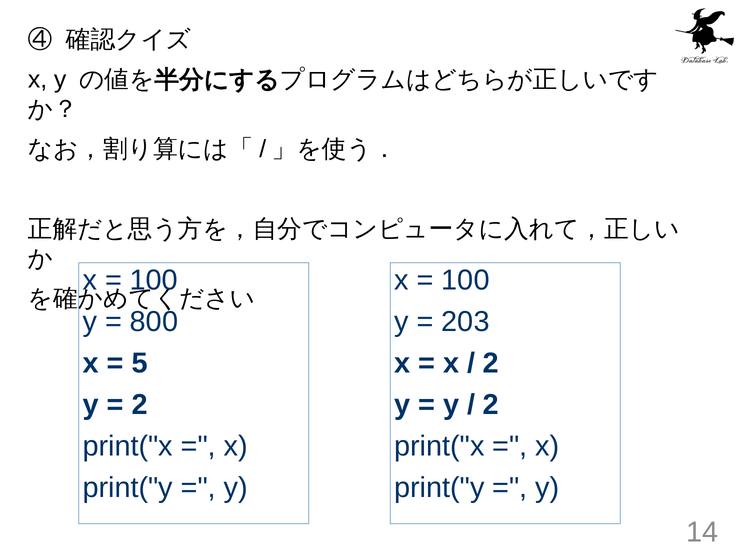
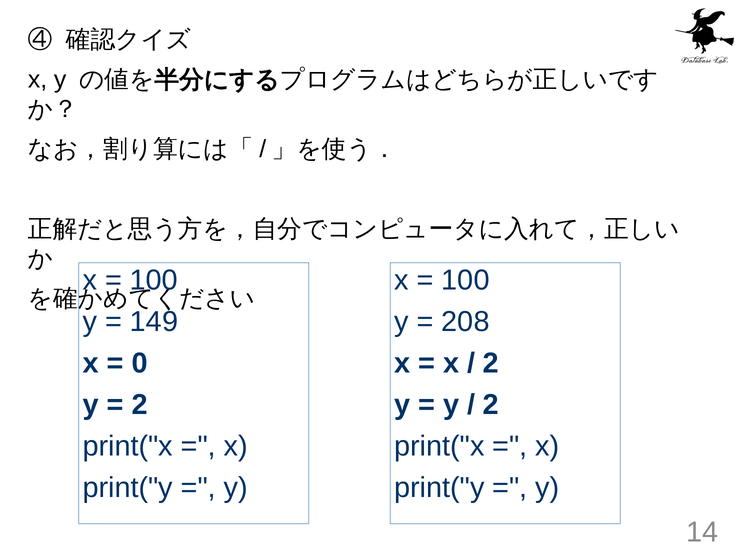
800: 800 -> 149
203: 203 -> 208
5: 5 -> 0
